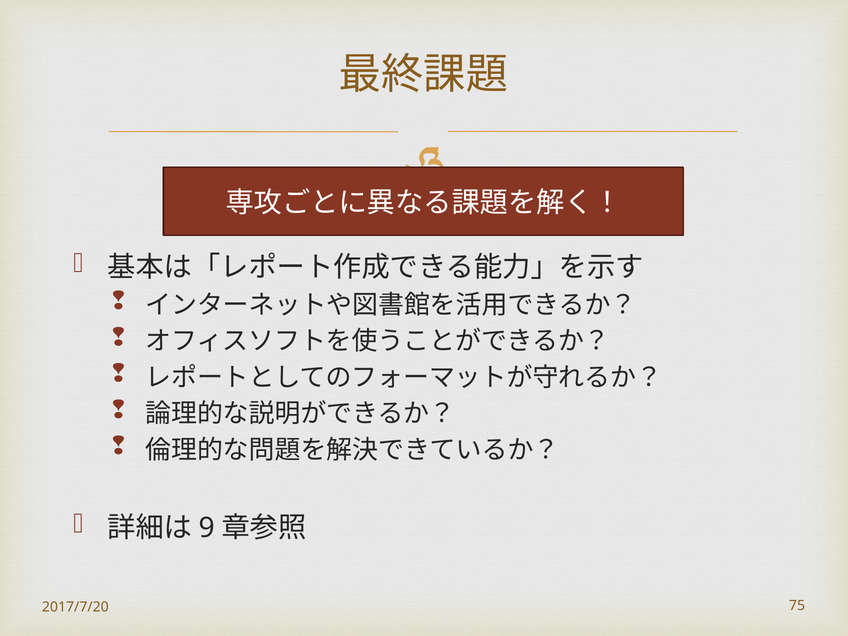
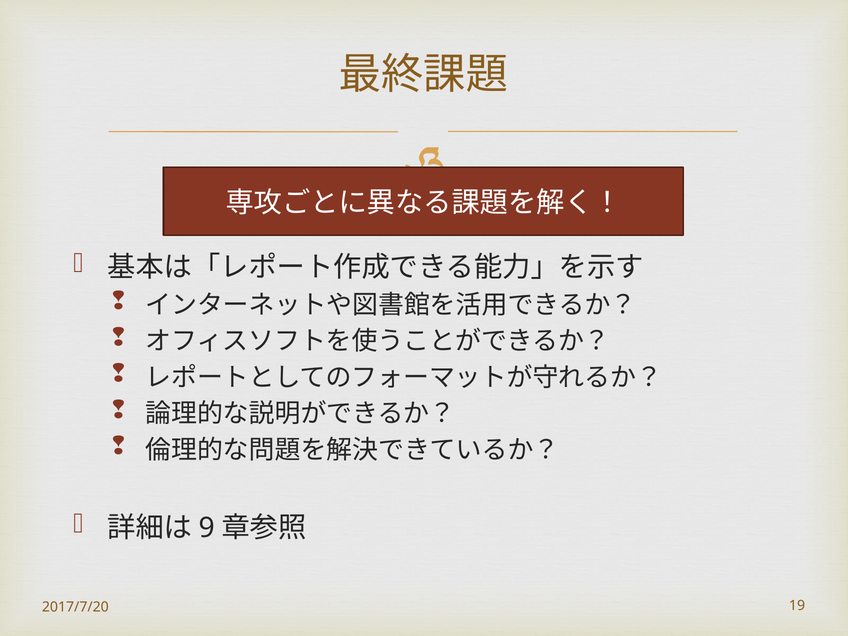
75: 75 -> 19
